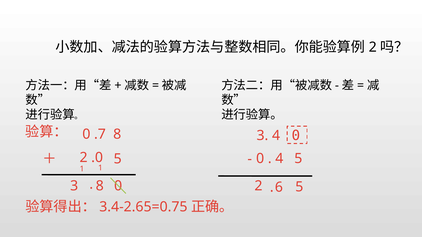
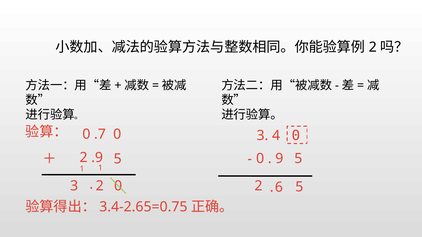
.7 8: 8 -> 0
.0: .0 -> .9
4 at (279, 159): 4 -> 9
3 8: 8 -> 2
